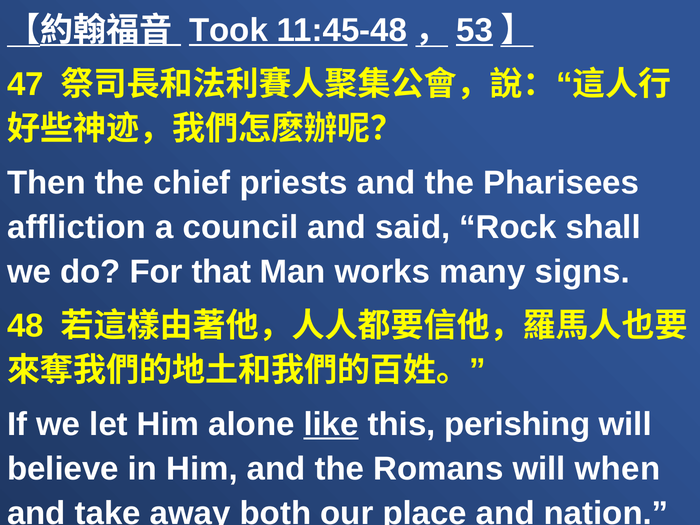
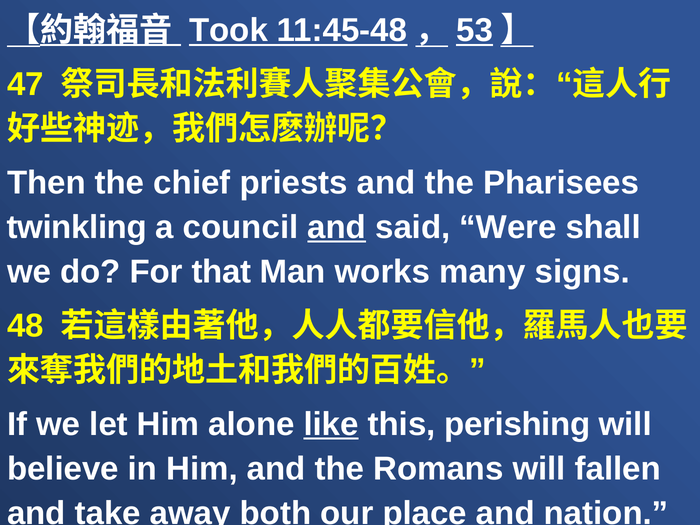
affliction: affliction -> twinkling
and at (337, 227) underline: none -> present
Rock: Rock -> Were
when: when -> fallen
